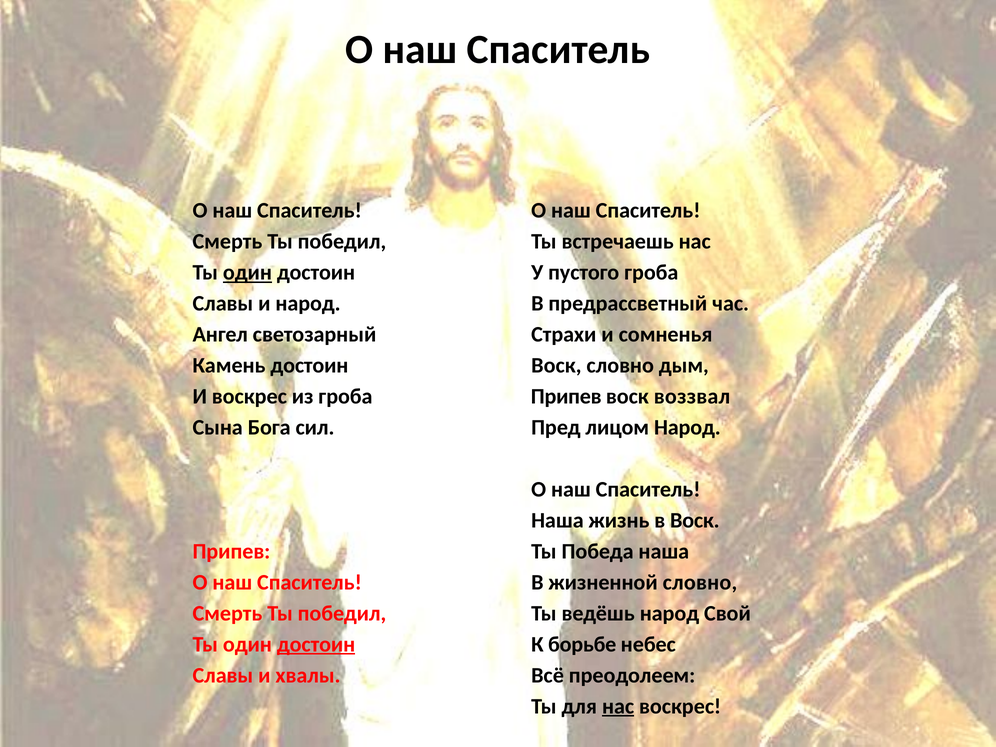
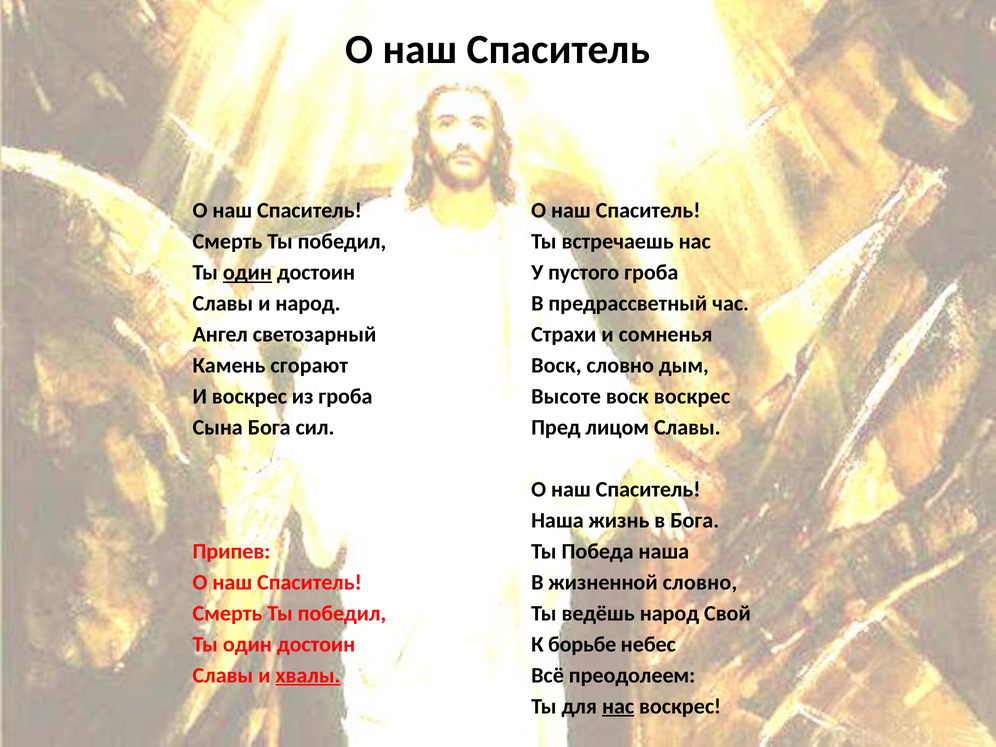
Камень достоин: достоин -> сгорают
Припев at (566, 397): Припев -> Высоте
воск воззвал: воззвал -> воскрес
лицом Народ: Народ -> Славы
в Воск: Воск -> Бога
достоин at (316, 644) underline: present -> none
хвалы underline: none -> present
